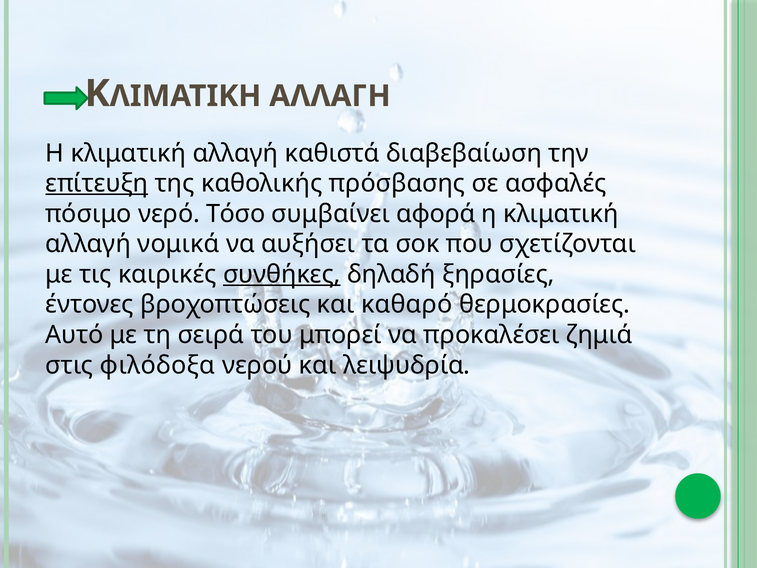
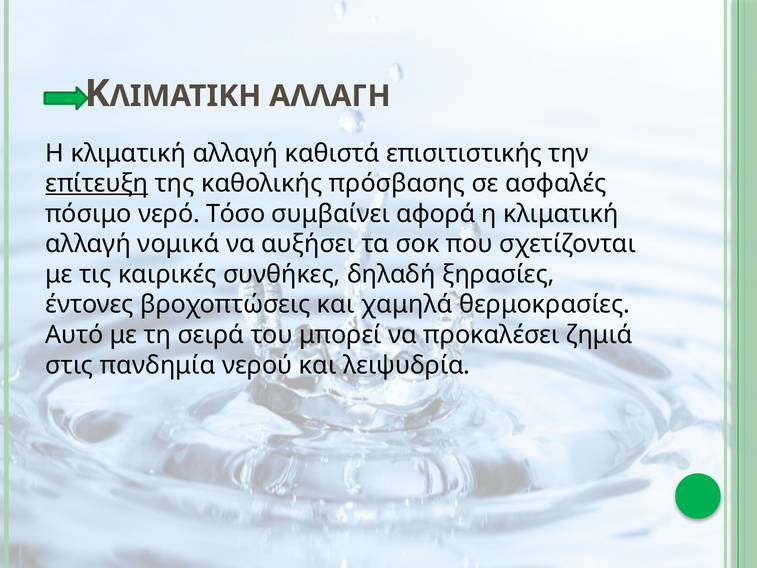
διαβεβαίωση: διαβεβαίωση -> επισιτιστικής
συνθήκες underline: present -> none
καθαρό: καθαρό -> χαμηλά
φιλόδοξα: φιλόδοξα -> πανδημία
